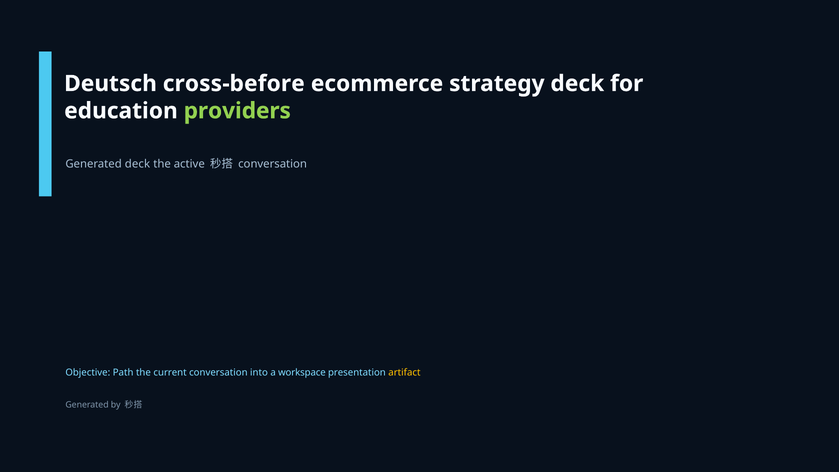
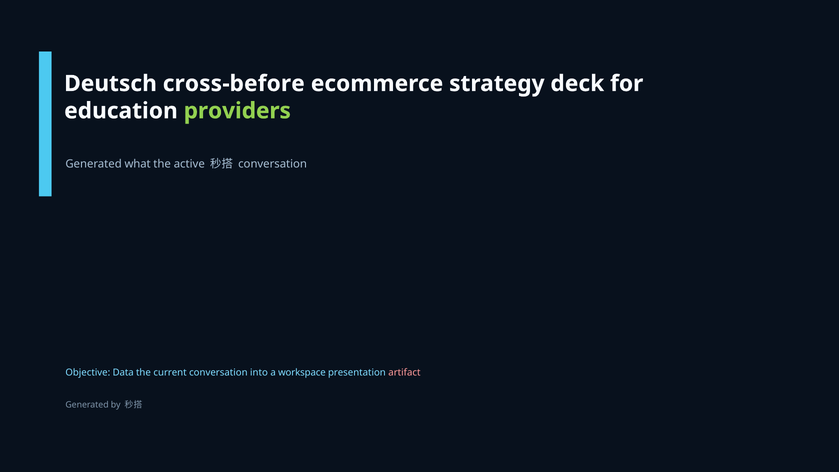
Generated deck: deck -> what
Path: Path -> Data
artifact colour: yellow -> pink
